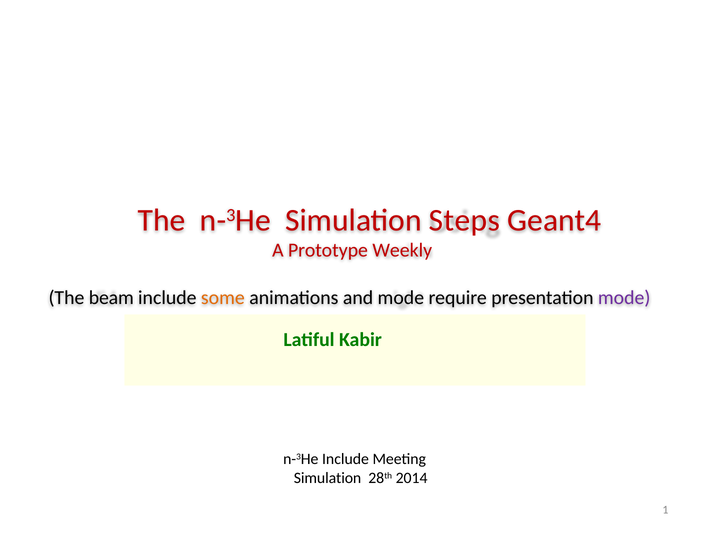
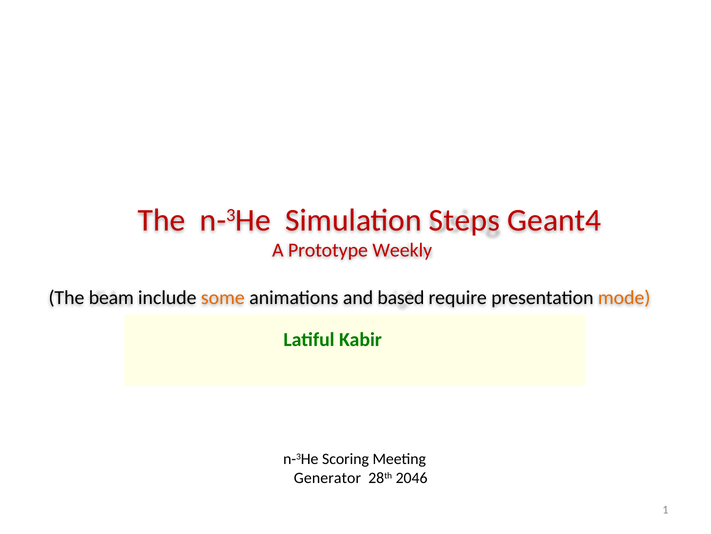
and mode: mode -> based
mode at (624, 297) colour: purple -> orange
n-3He Include: Include -> Scoring
Simulation at (328, 477): Simulation -> Generator
2014: 2014 -> 2046
